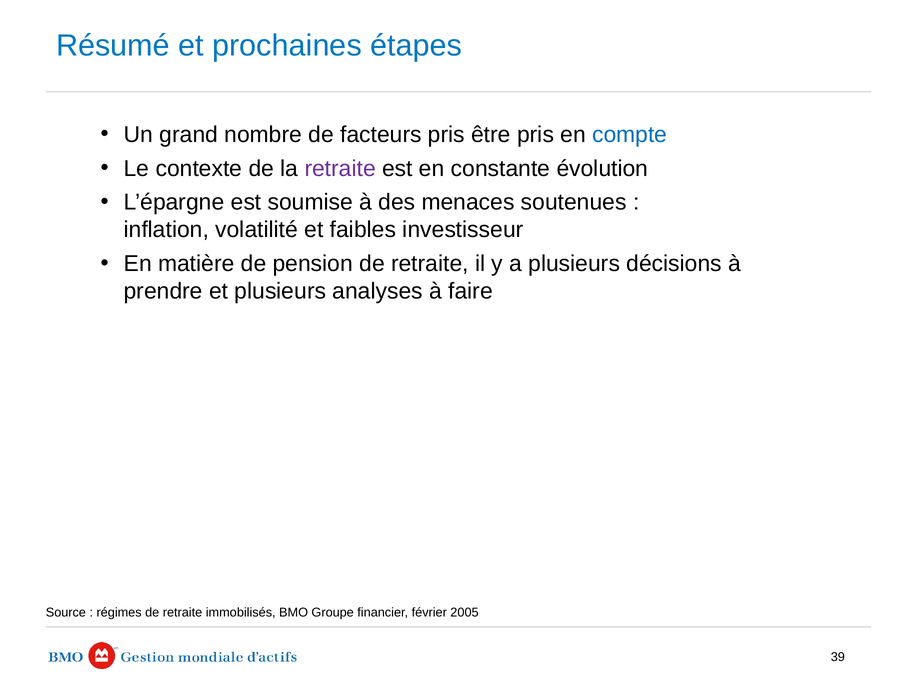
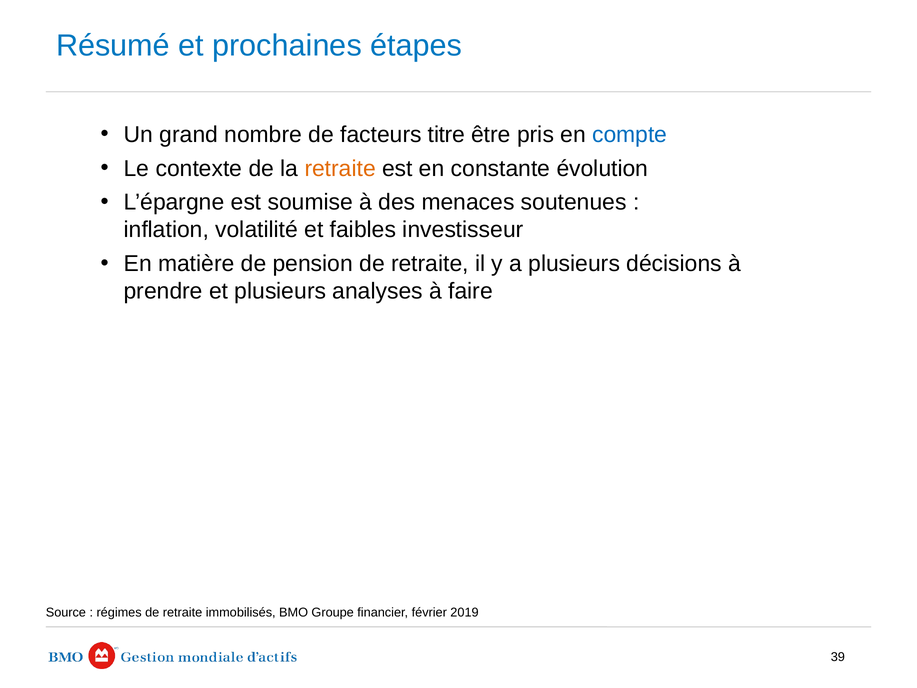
facteurs pris: pris -> titre
retraite at (340, 168) colour: purple -> orange
2005: 2005 -> 2019
